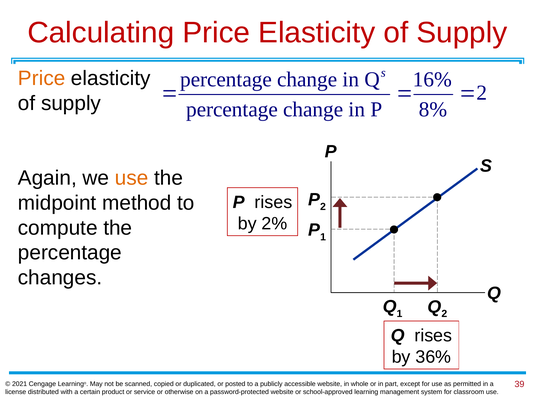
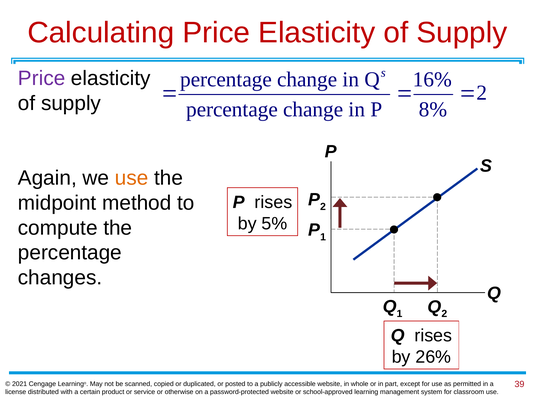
Price at (42, 79) colour: orange -> purple
2%: 2% -> 5%
36%: 36% -> 26%
